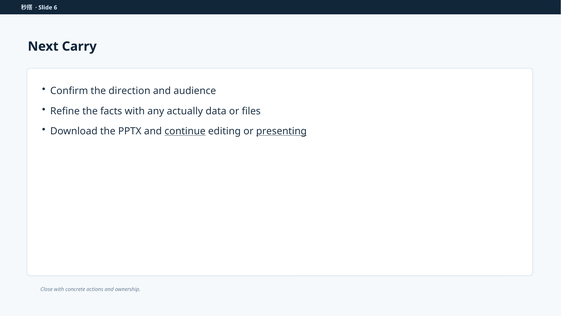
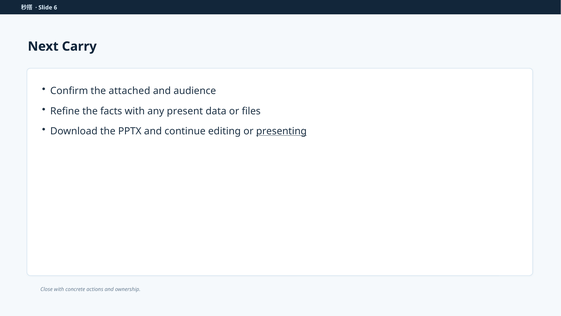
direction: direction -> attached
actually: actually -> present
continue underline: present -> none
